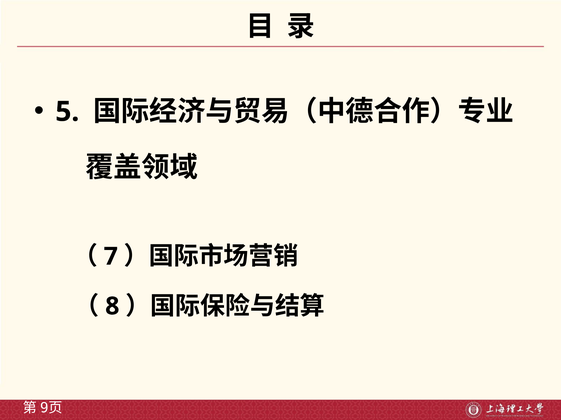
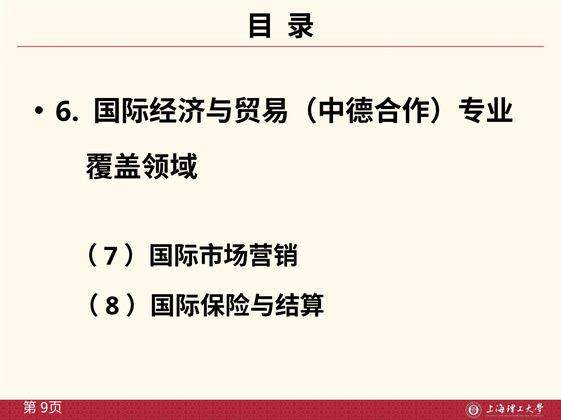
5: 5 -> 6
